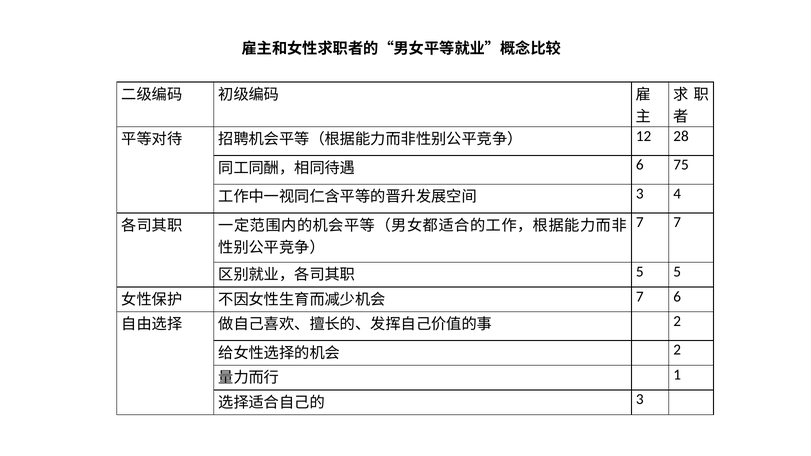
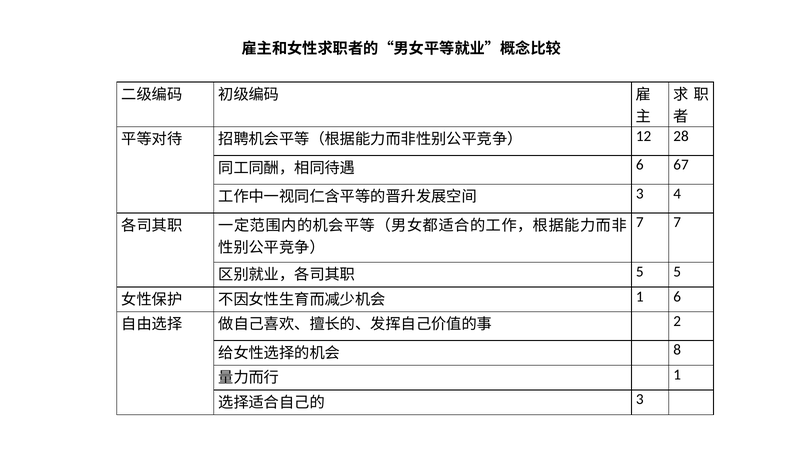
75: 75 -> 67
7 at (640, 297): 7 -> 1
2 at (677, 350): 2 -> 8
